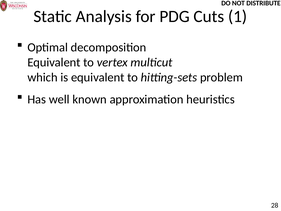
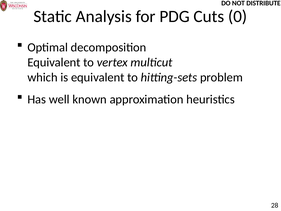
1: 1 -> 0
